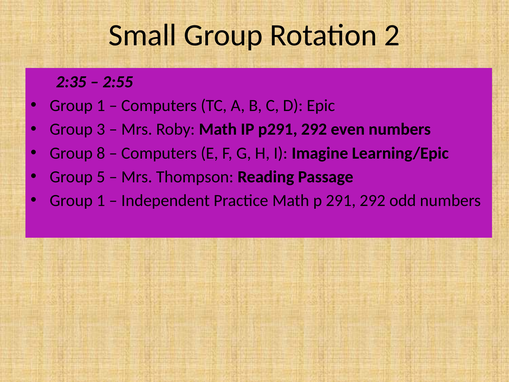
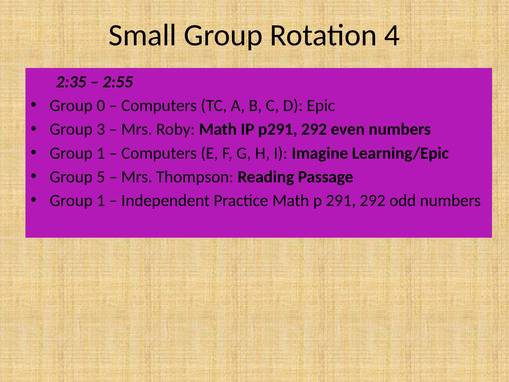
2: 2 -> 4
1 at (101, 106): 1 -> 0
8 at (101, 153): 8 -> 1
